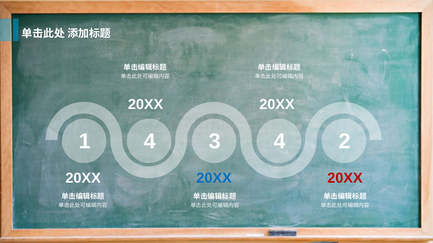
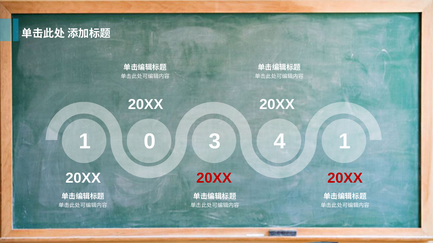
1 4: 4 -> 0
4 2: 2 -> 1
20XX at (214, 178) colour: blue -> red
